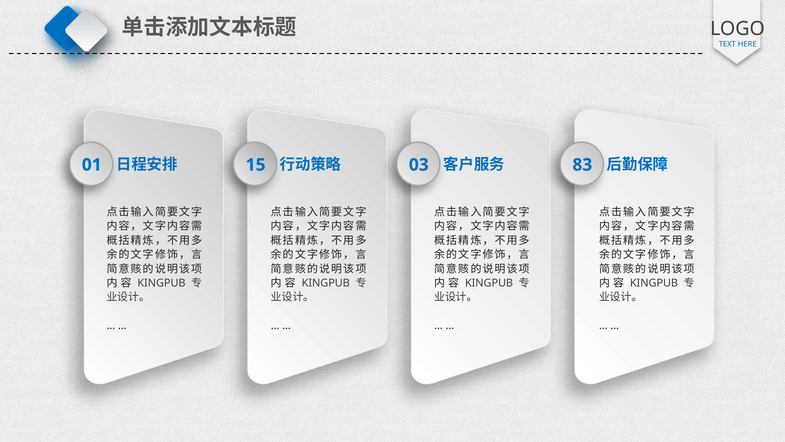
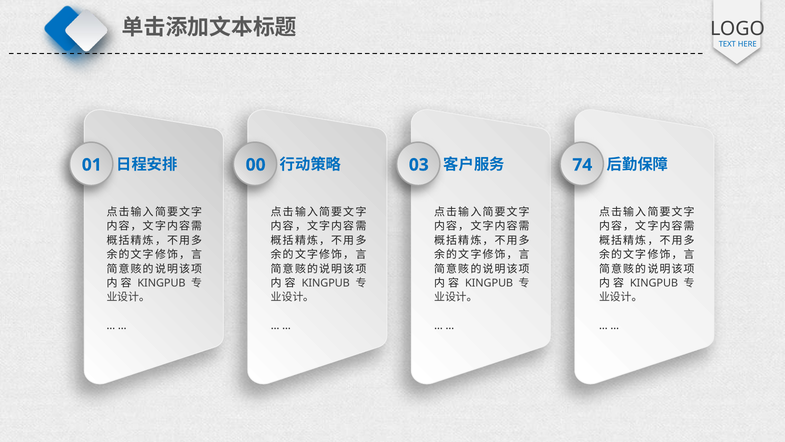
15: 15 -> 00
83: 83 -> 74
